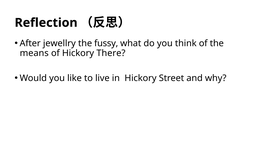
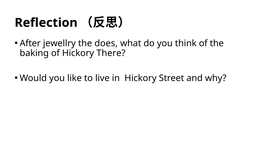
fussy: fussy -> does
means: means -> baking
